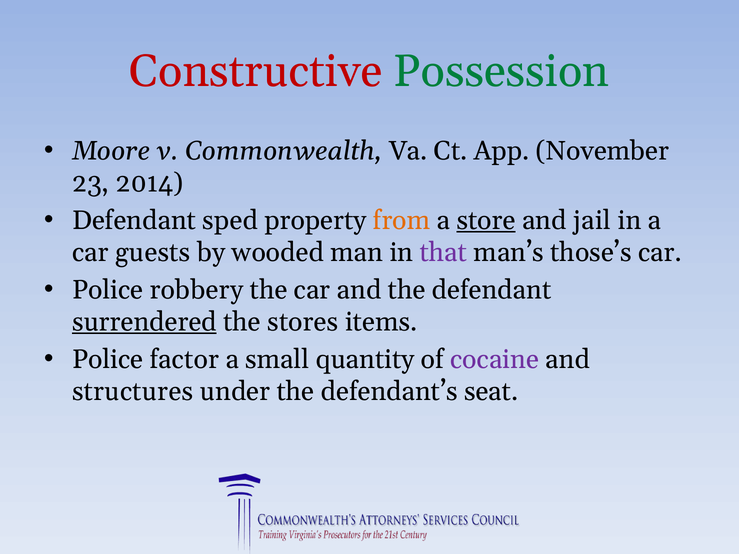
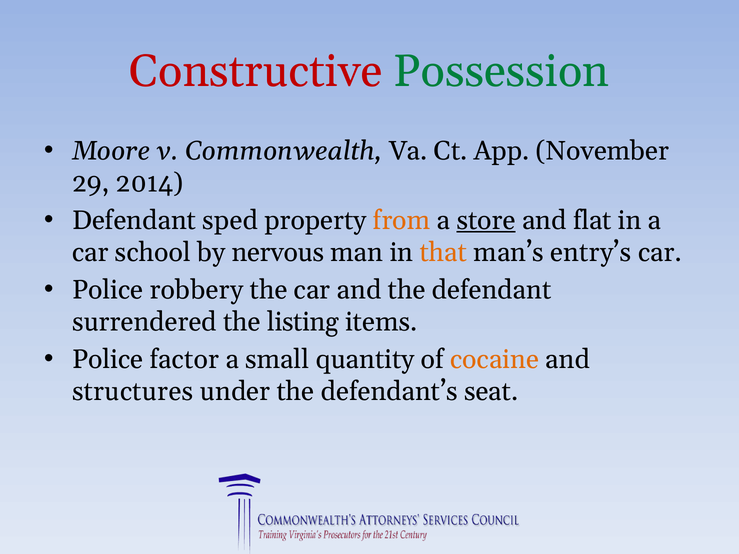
23: 23 -> 29
jail: jail -> flat
guests: guests -> school
wooded: wooded -> nervous
that colour: purple -> orange
those’s: those’s -> entry’s
surrendered underline: present -> none
stores: stores -> listing
cocaine colour: purple -> orange
